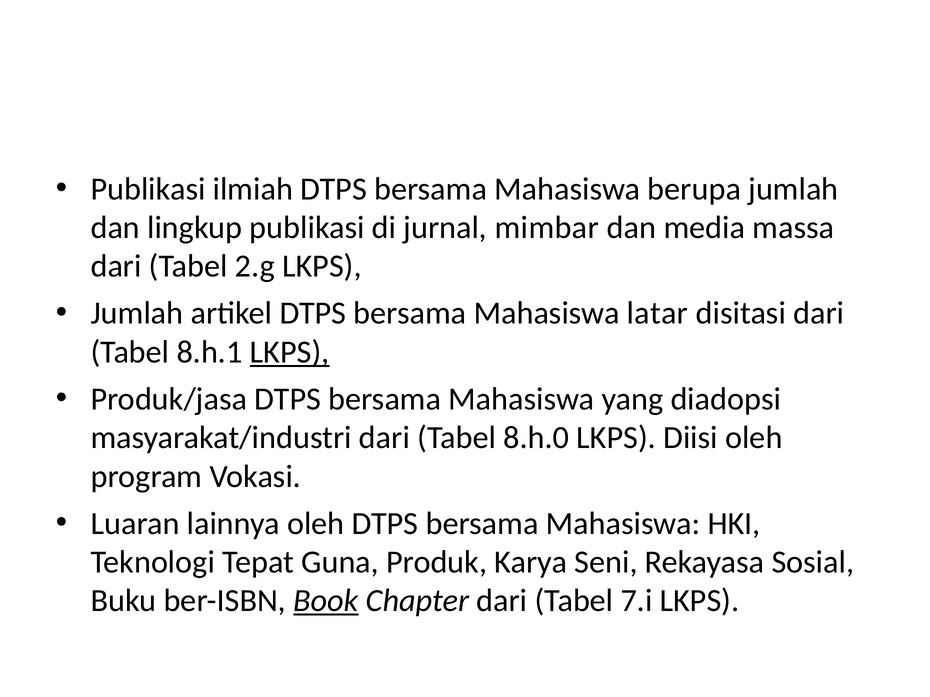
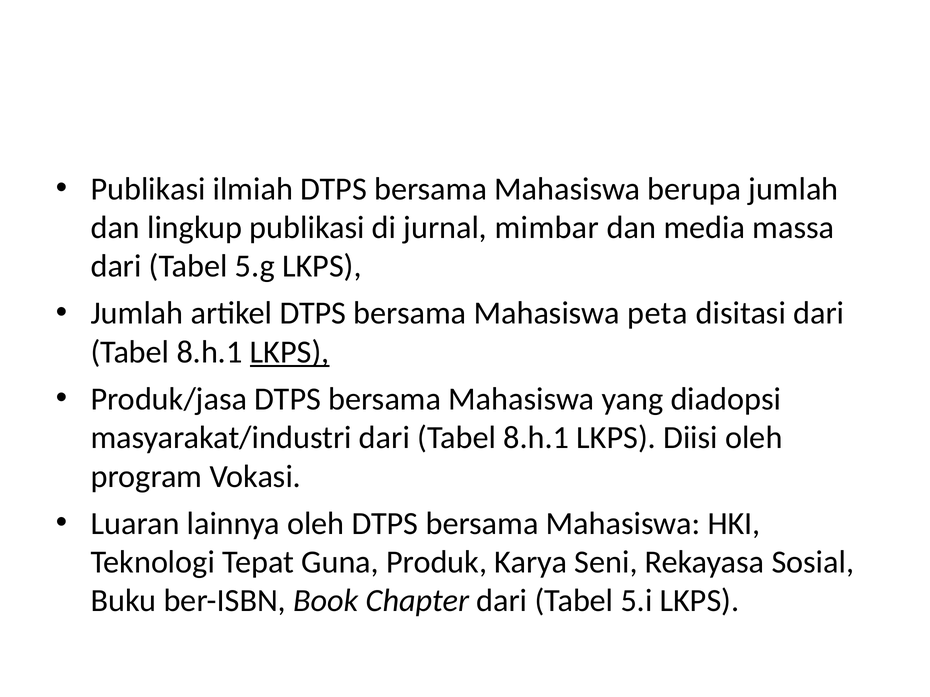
2.g: 2.g -> 5.g
latar: latar -> peta
masyarakat/industri dari Tabel 8.h.0: 8.h.0 -> 8.h.1
Book underline: present -> none
7.i: 7.i -> 5.i
